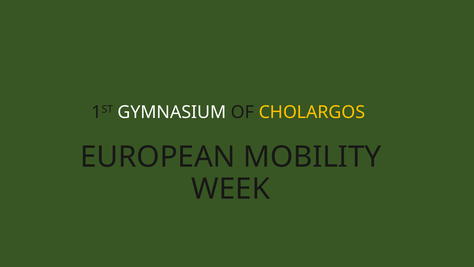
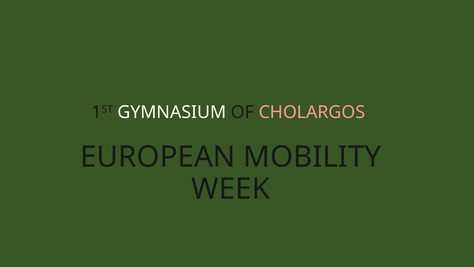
CHOLARGOS colour: yellow -> pink
